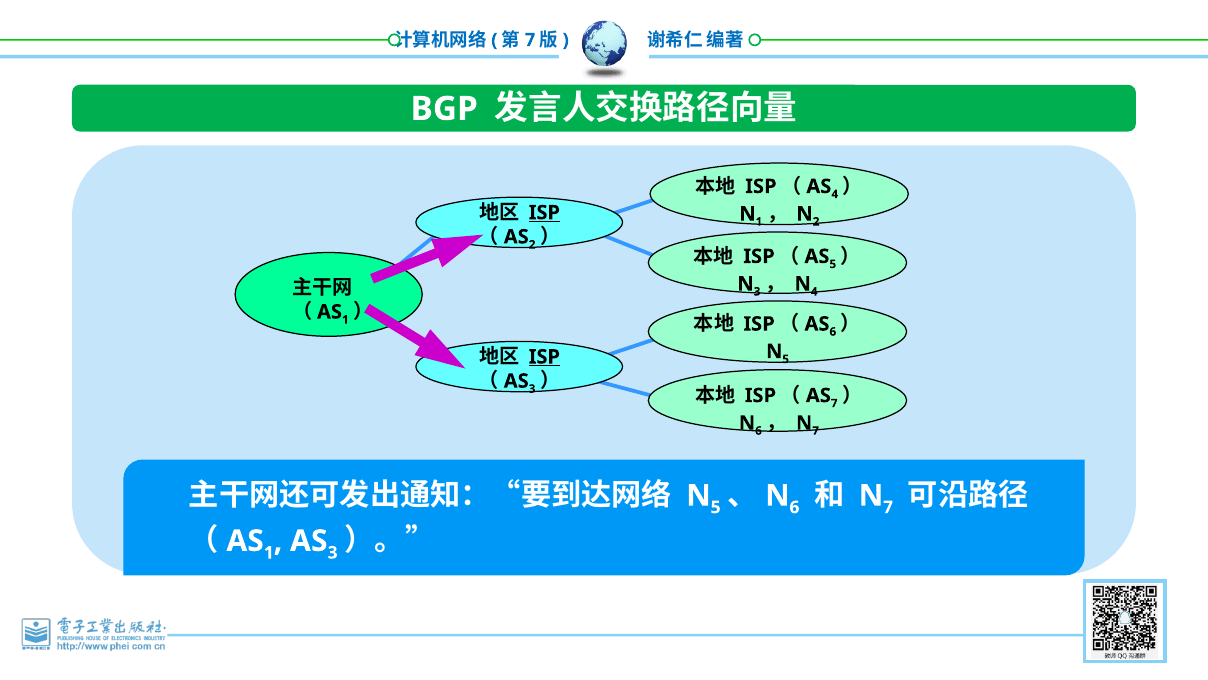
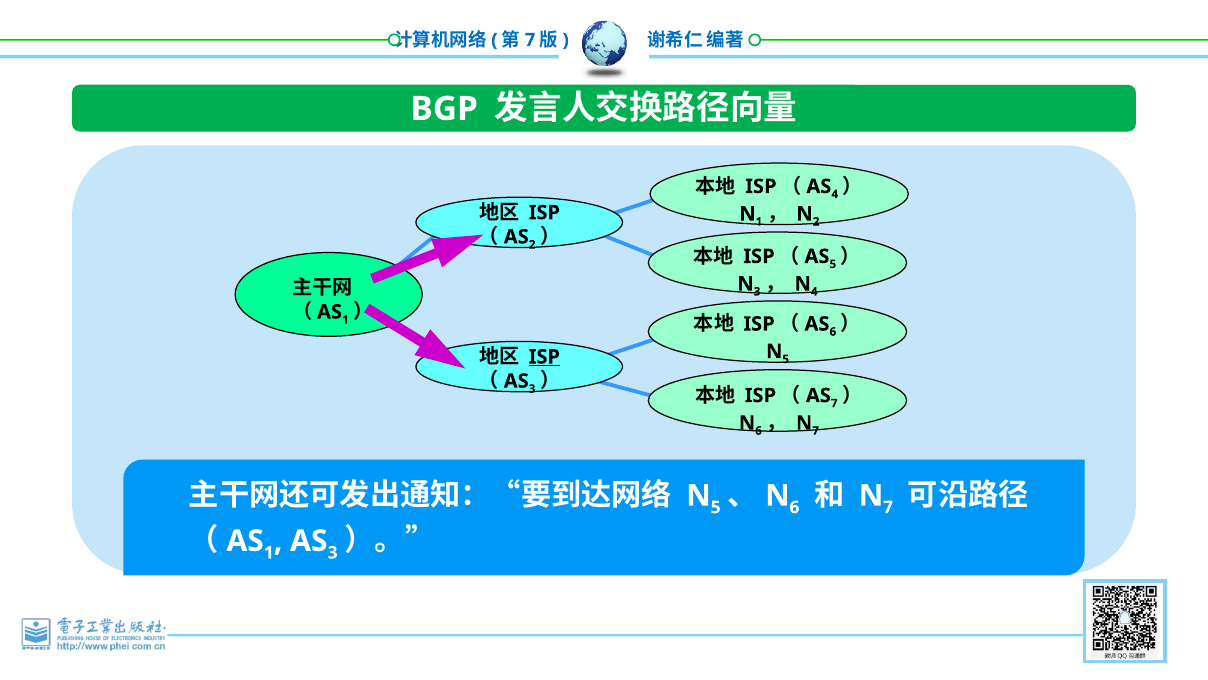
ISP at (544, 213) underline: present -> none
